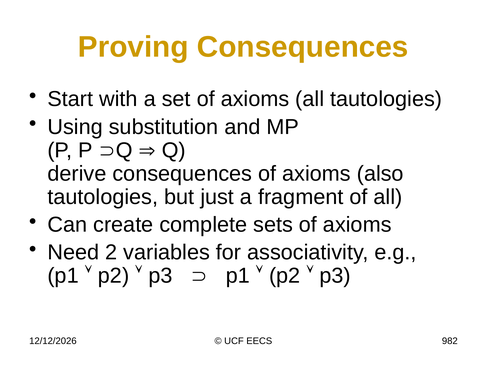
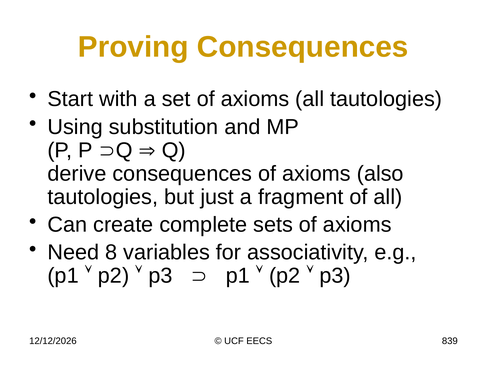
2: 2 -> 8
982: 982 -> 839
